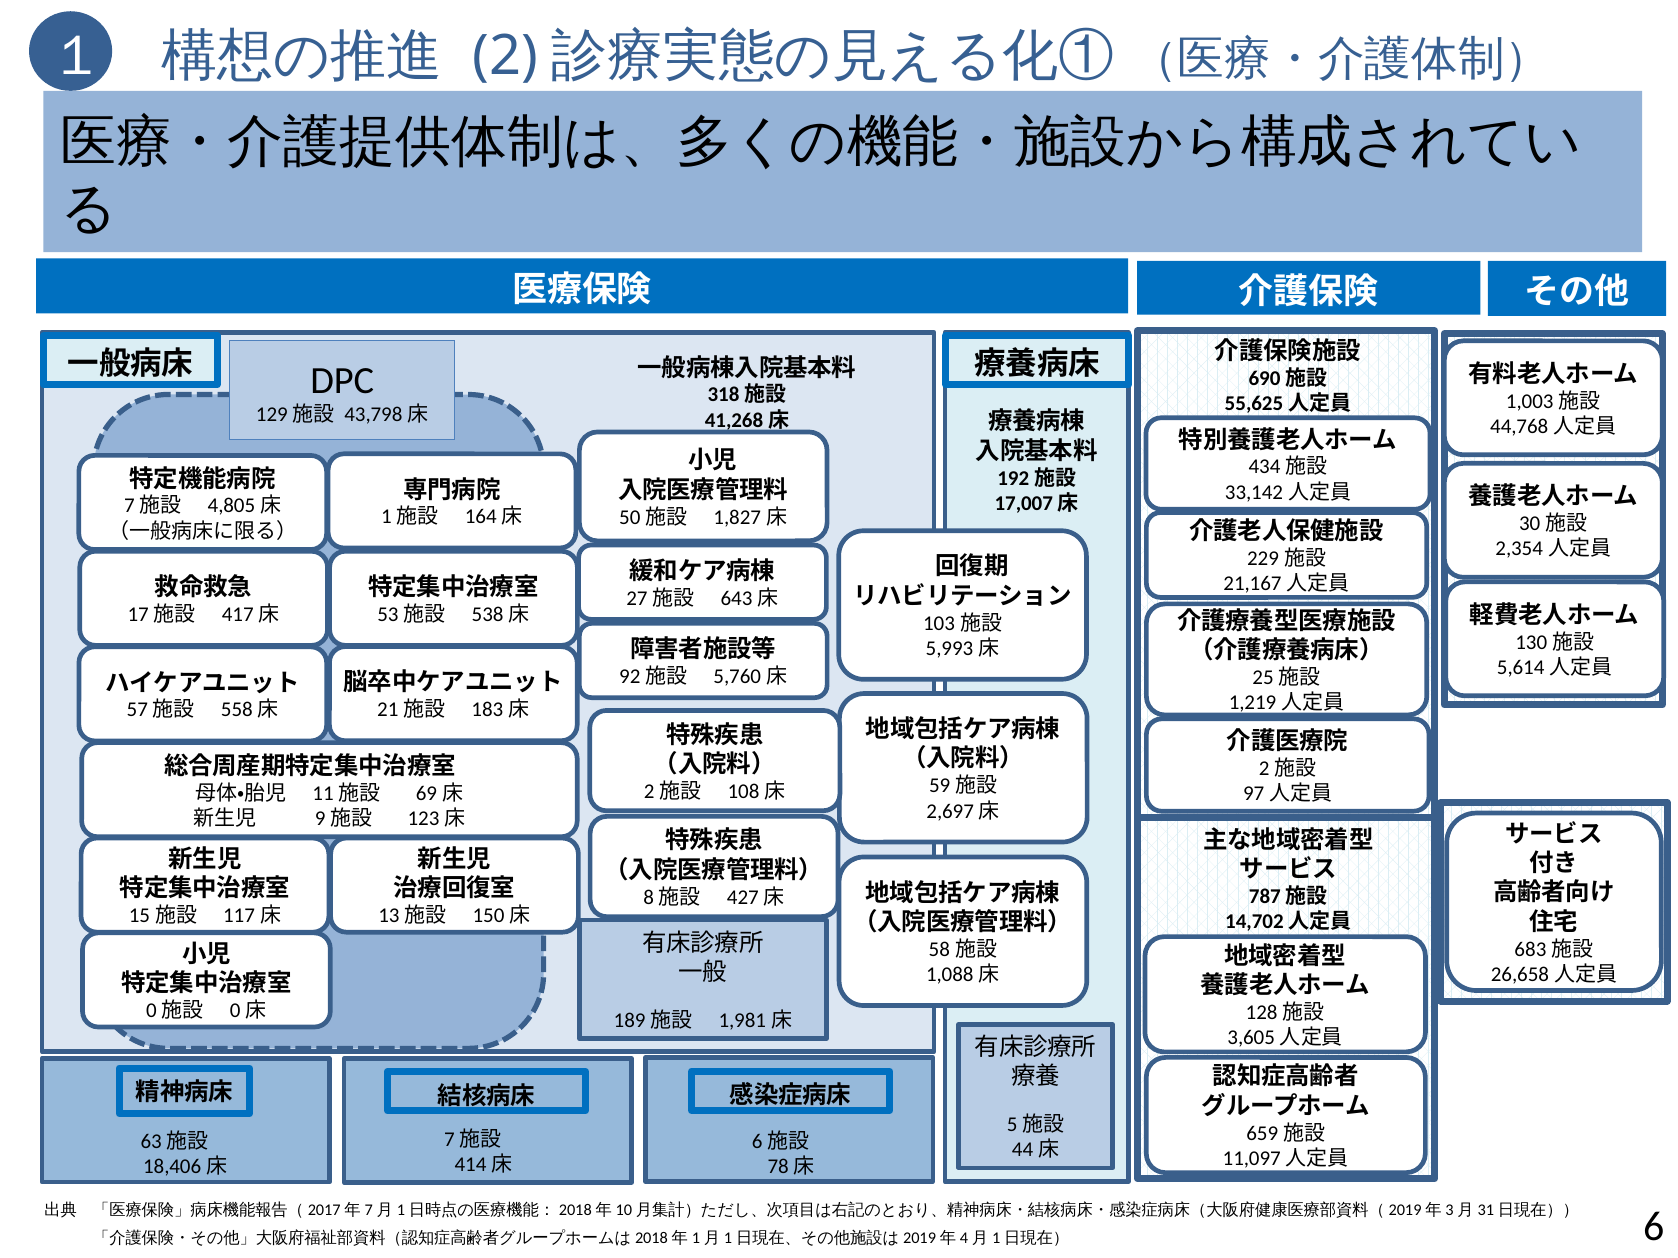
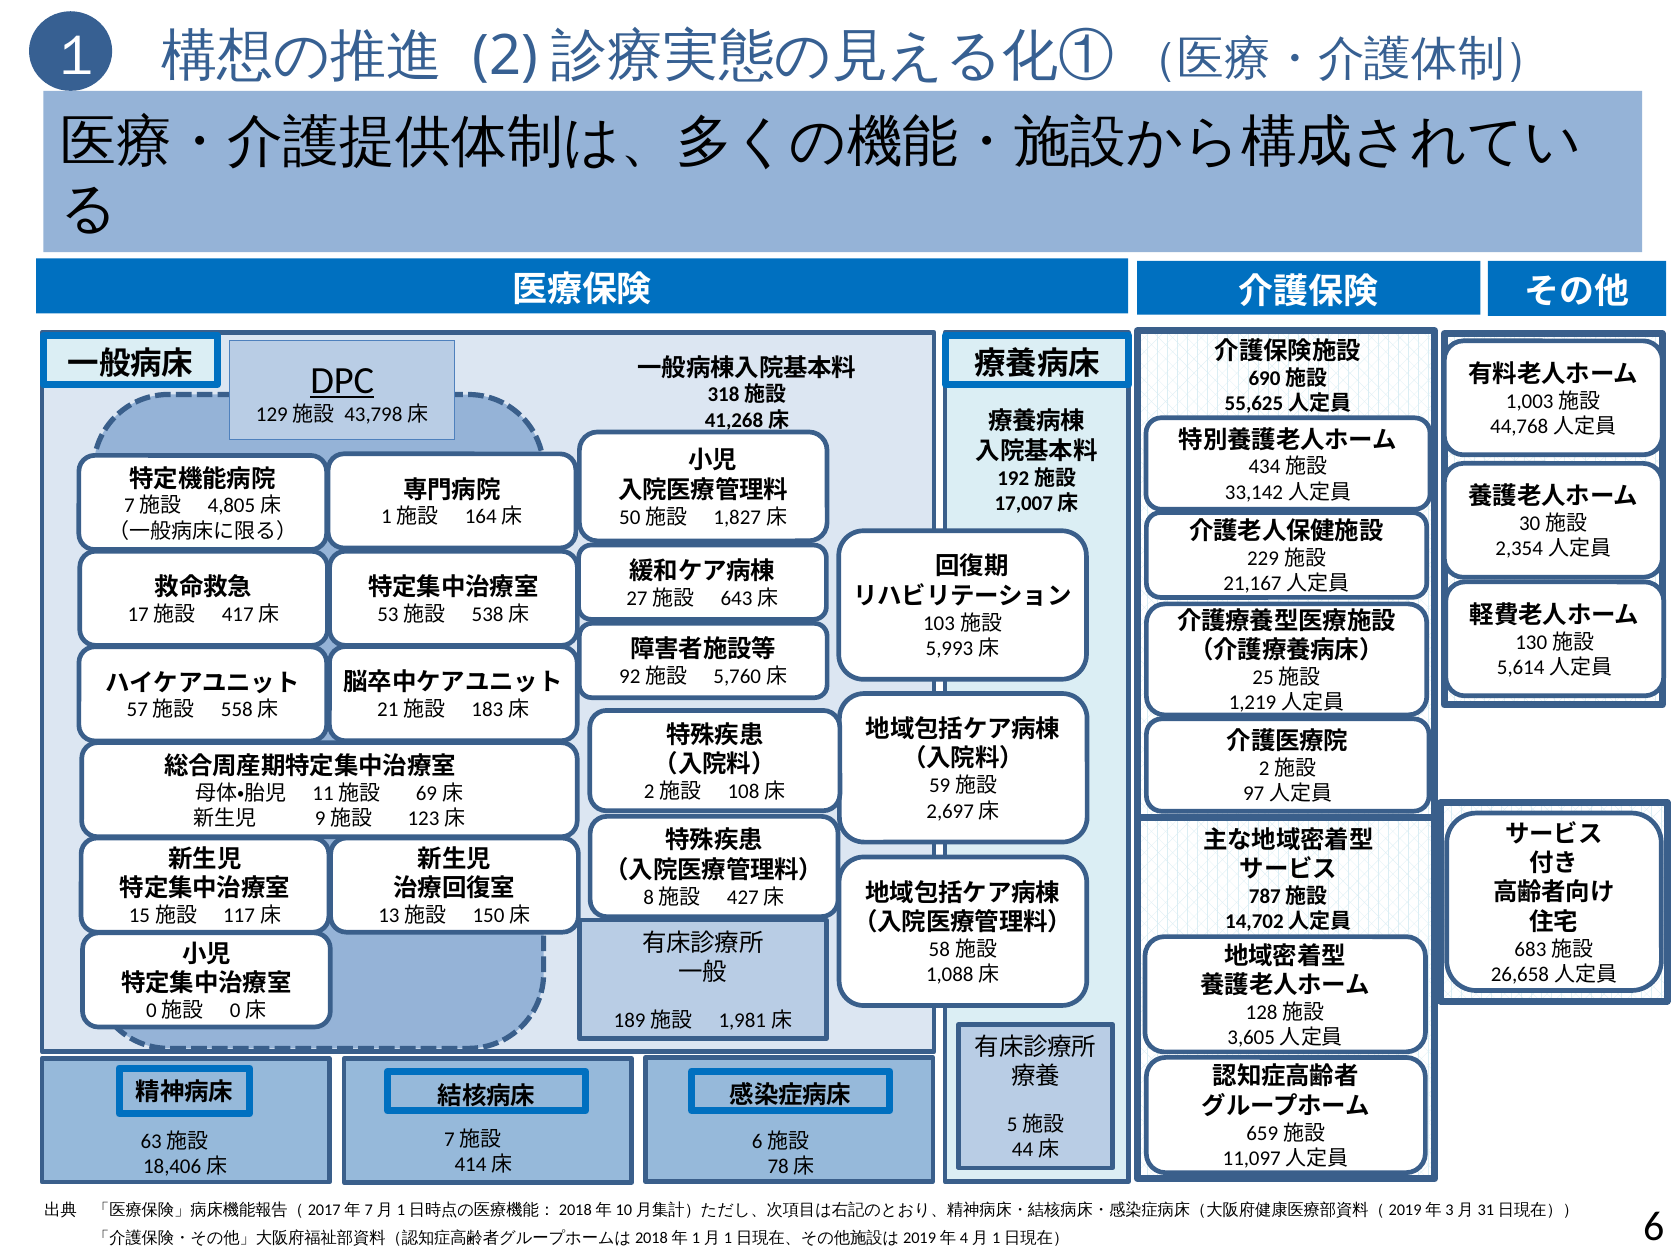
DPC underline: none -> present
